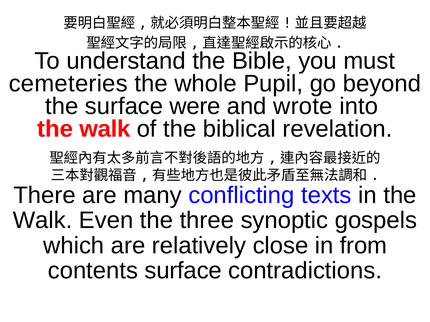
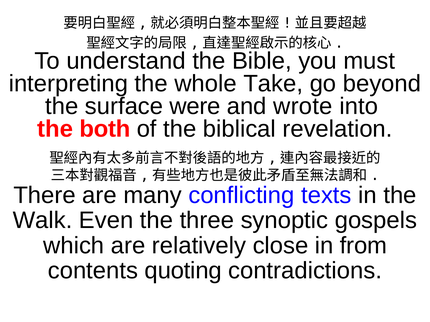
cemeteries: cemeteries -> interpreting
Pupil: Pupil -> Take
walk at (105, 129): walk -> both
contents surface: surface -> quoting
